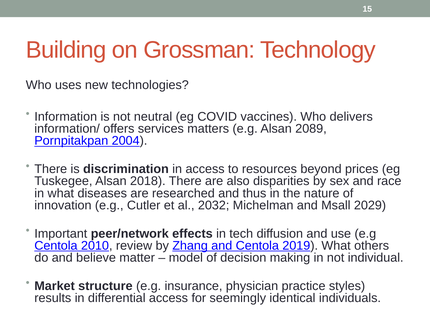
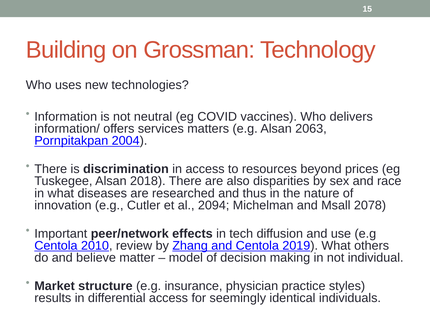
2089: 2089 -> 2063
2032: 2032 -> 2094
2029: 2029 -> 2078
